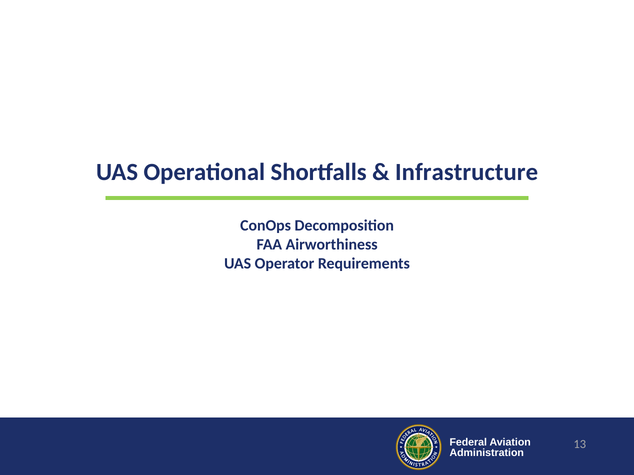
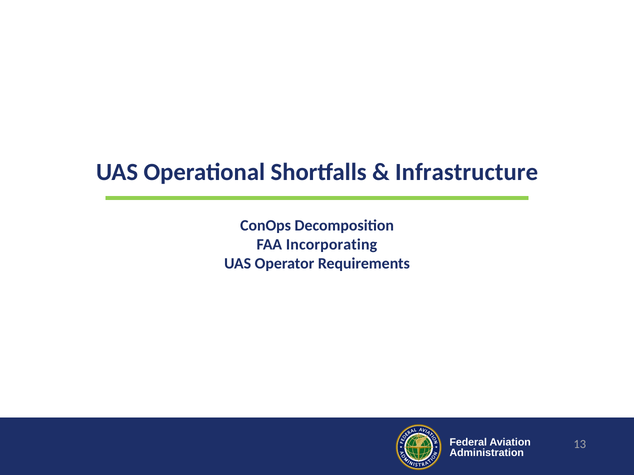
Airworthiness: Airworthiness -> Incorporating
